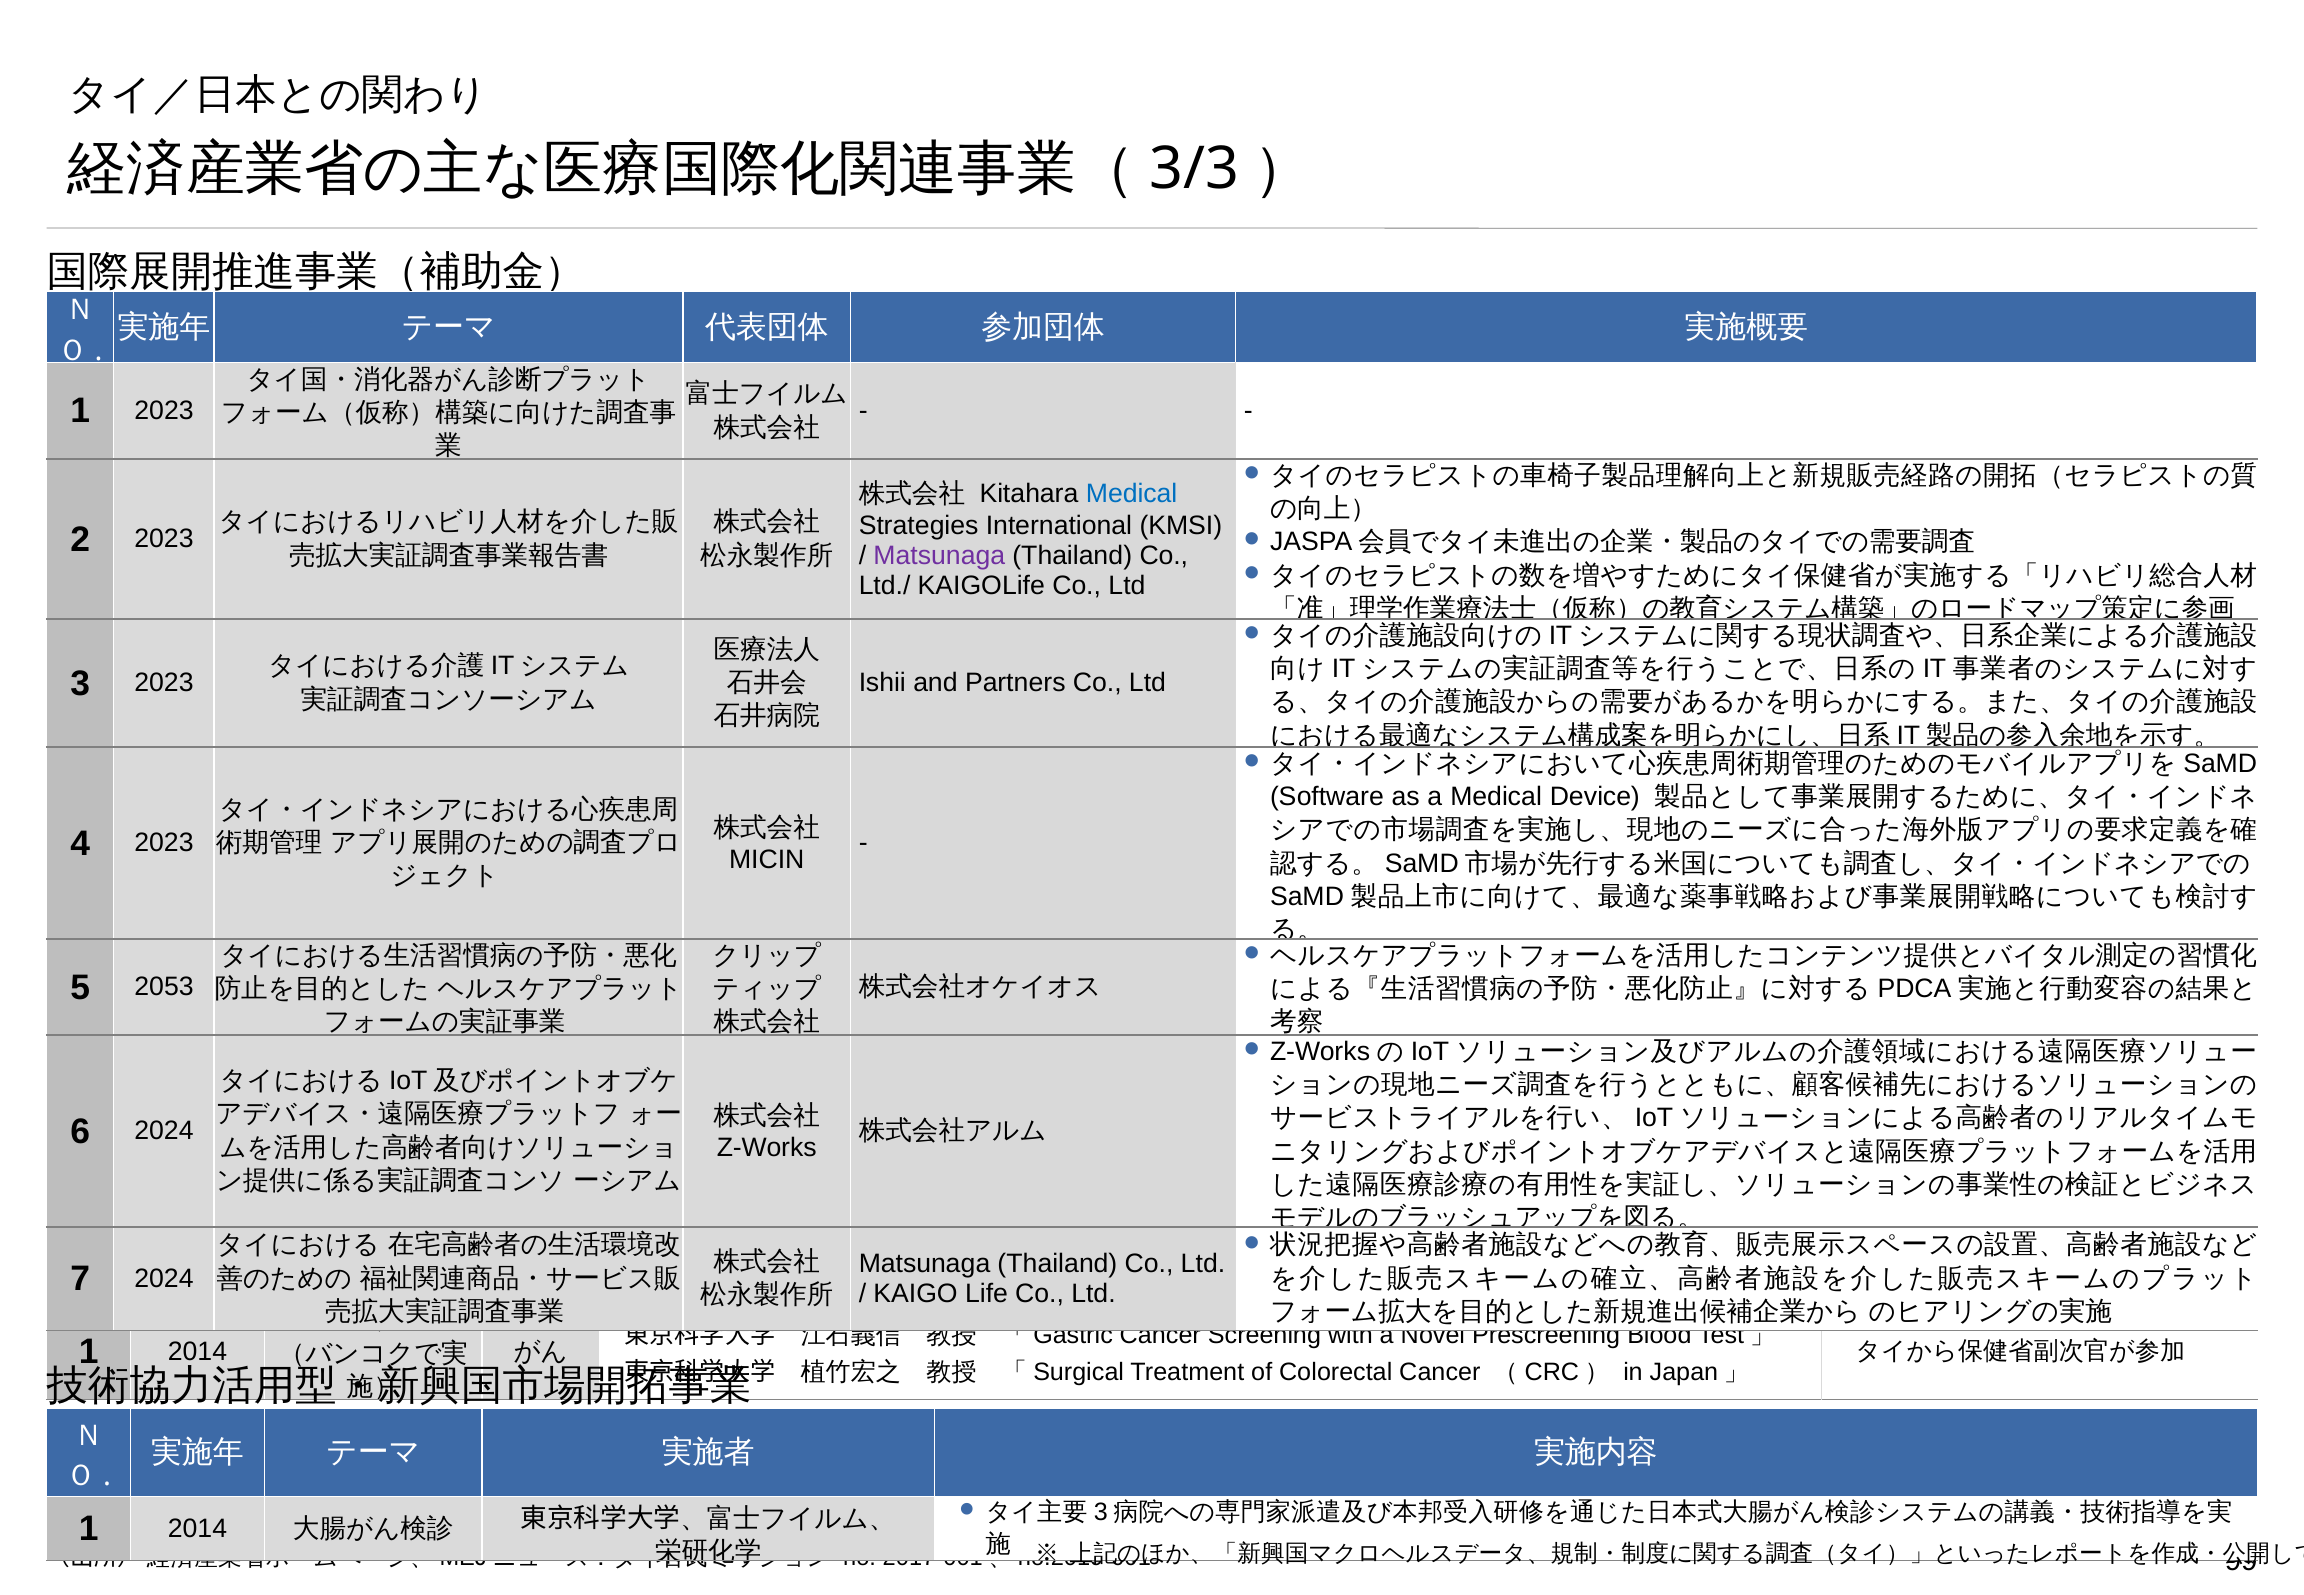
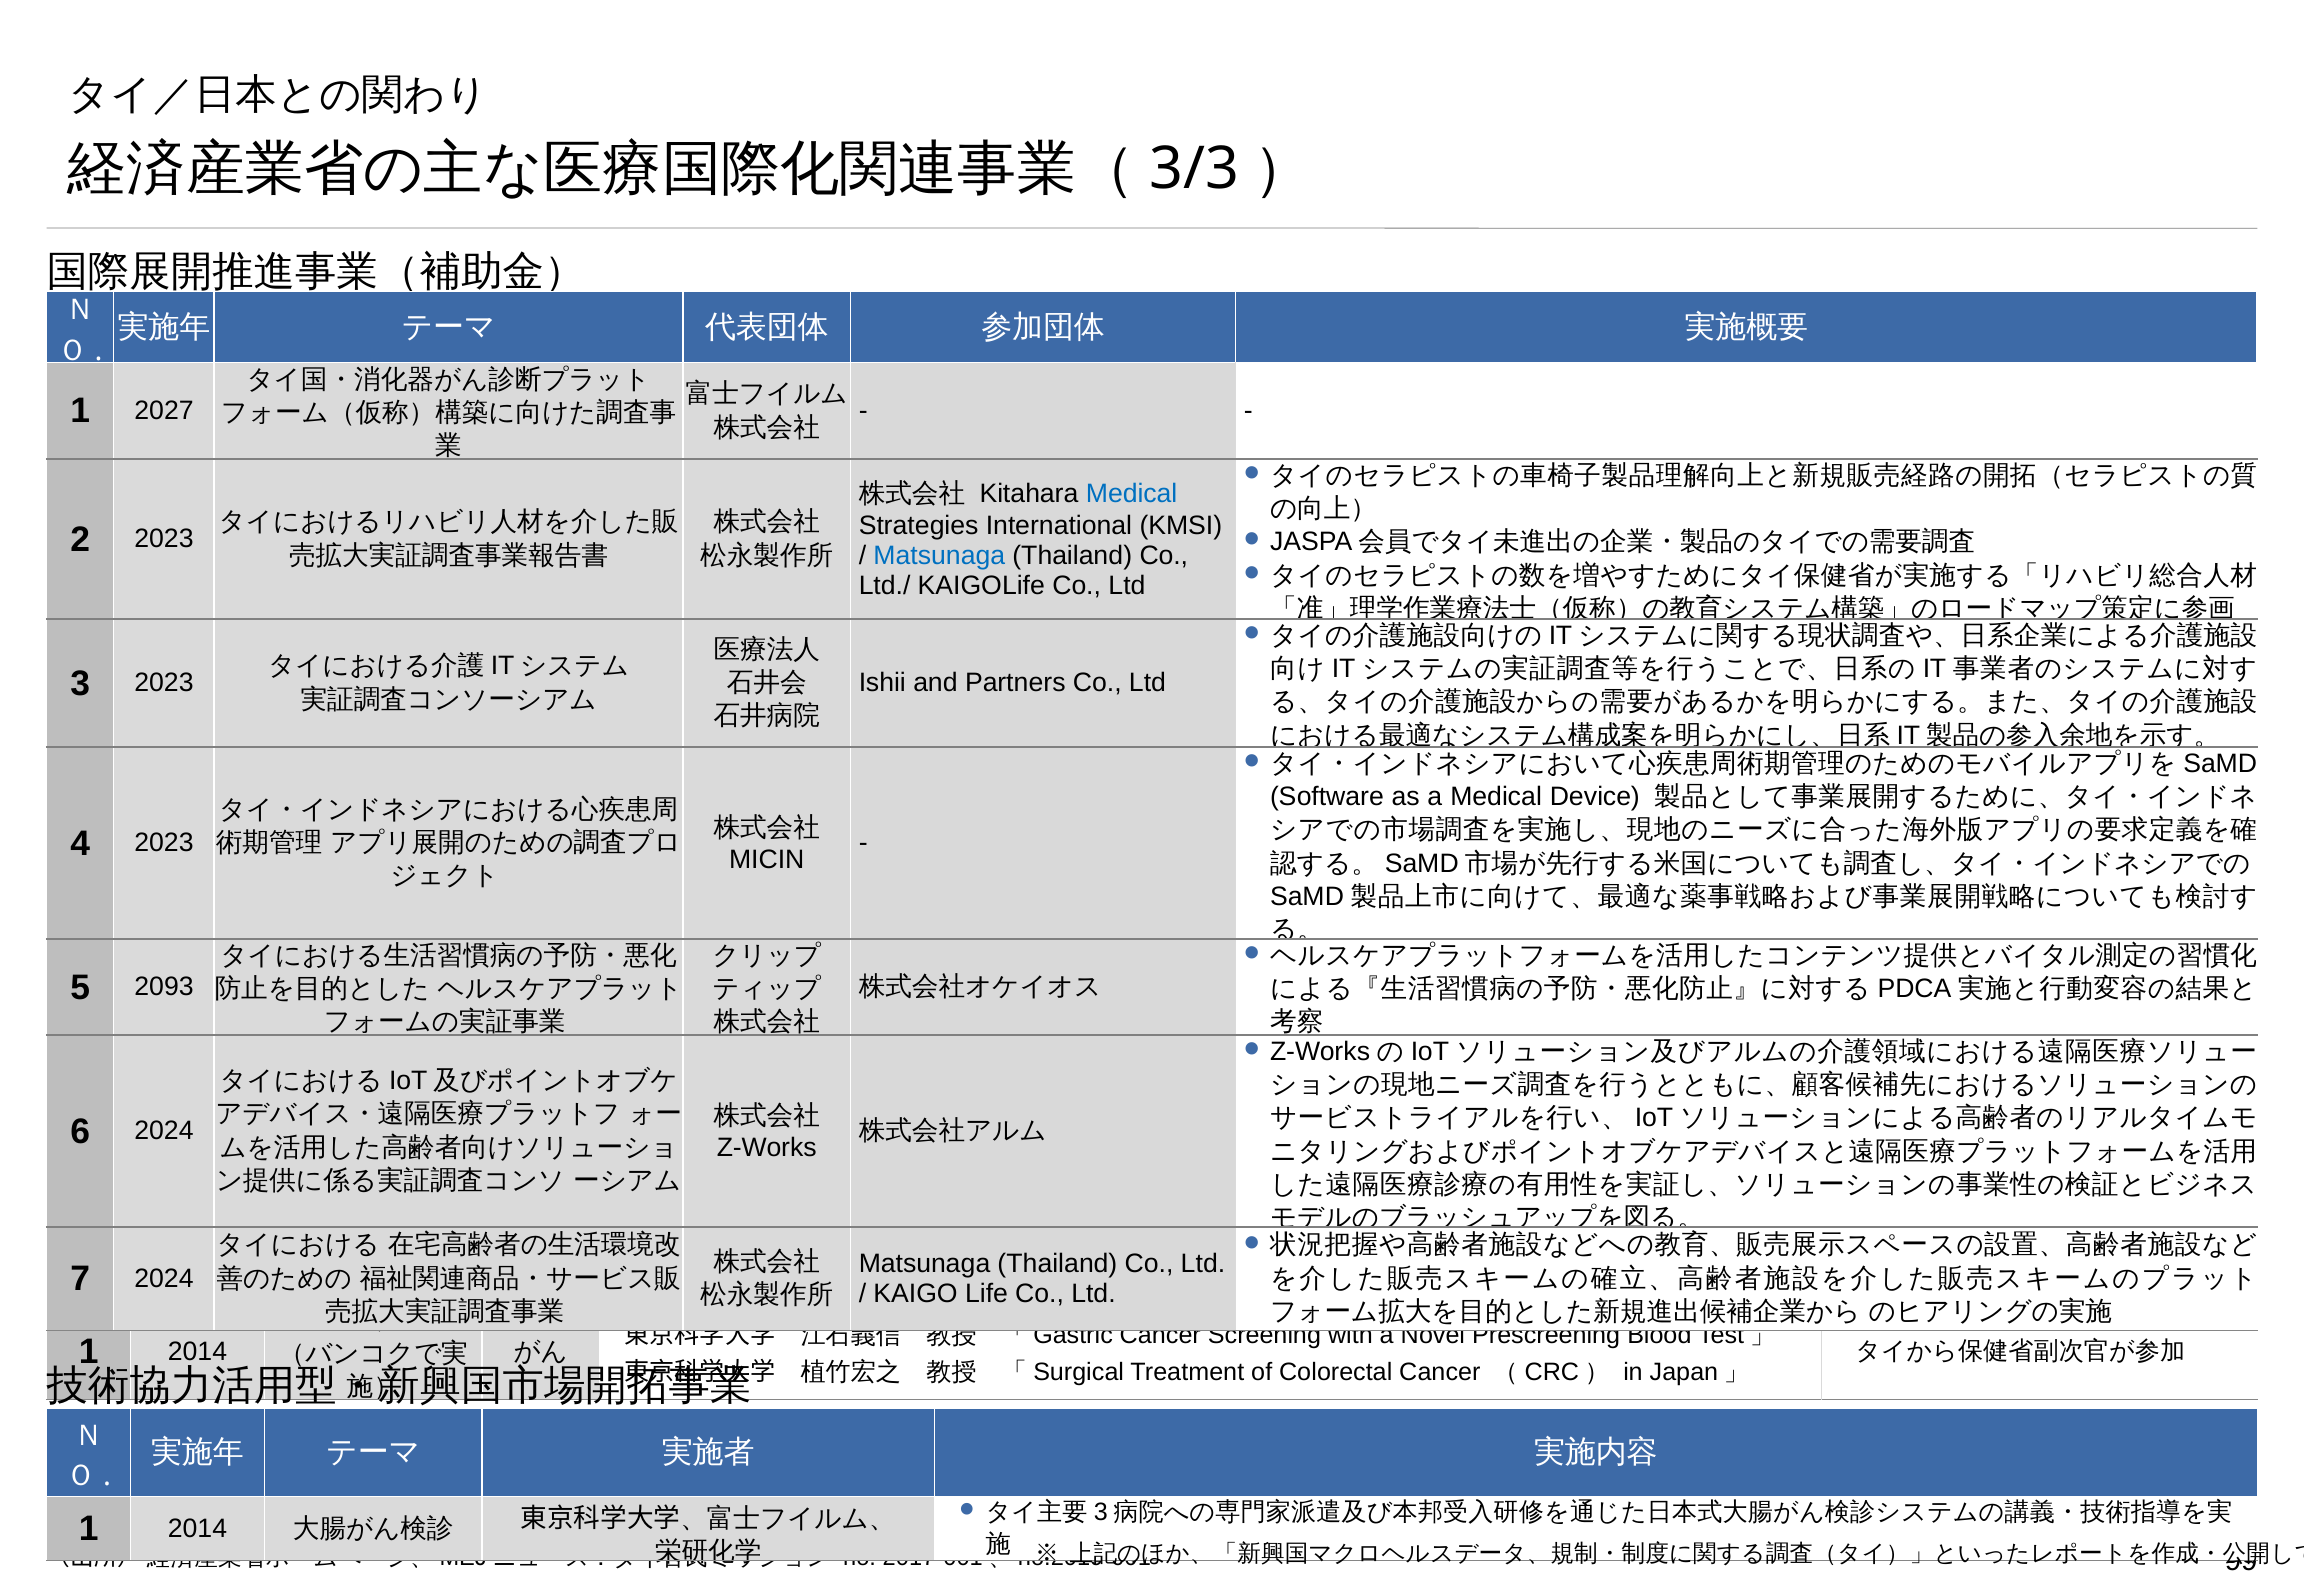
1 2023: 2023 -> 2027
Matsunaga at (939, 556) colour: purple -> blue
2053: 2053 -> 2093
